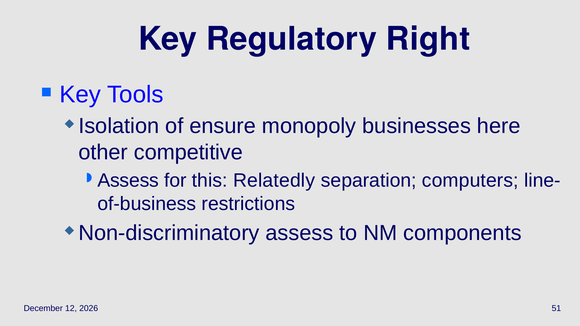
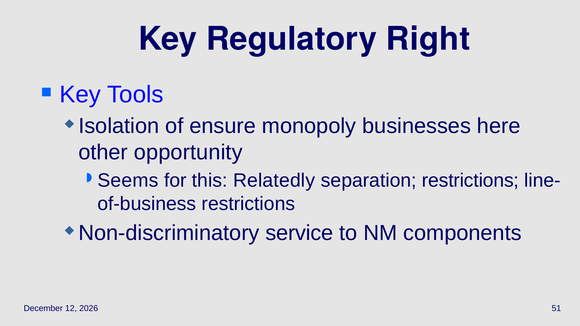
competitive: competitive -> opportunity
Assess at (128, 181): Assess -> Seems
separation computers: computers -> restrictions
Non-discriminatory assess: assess -> service
